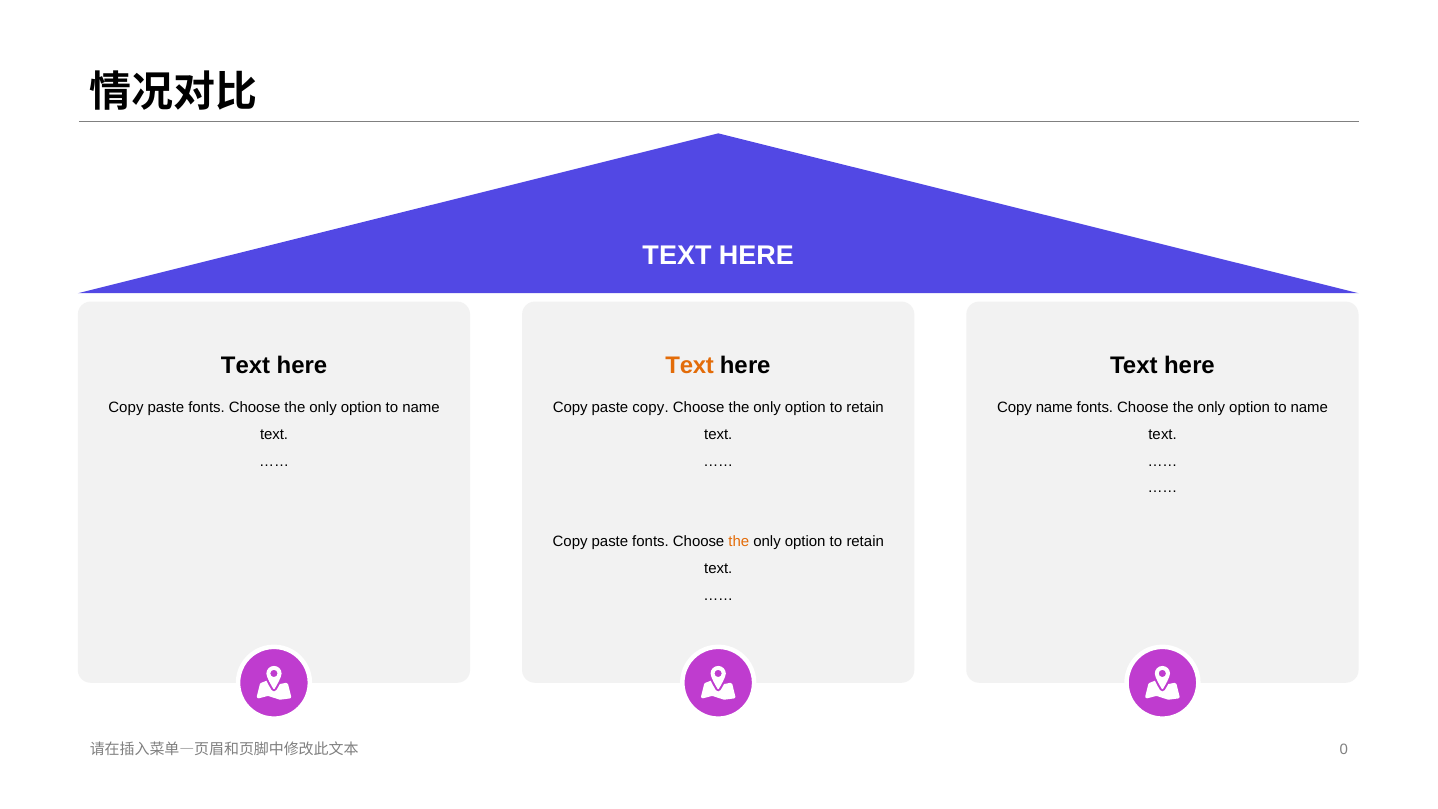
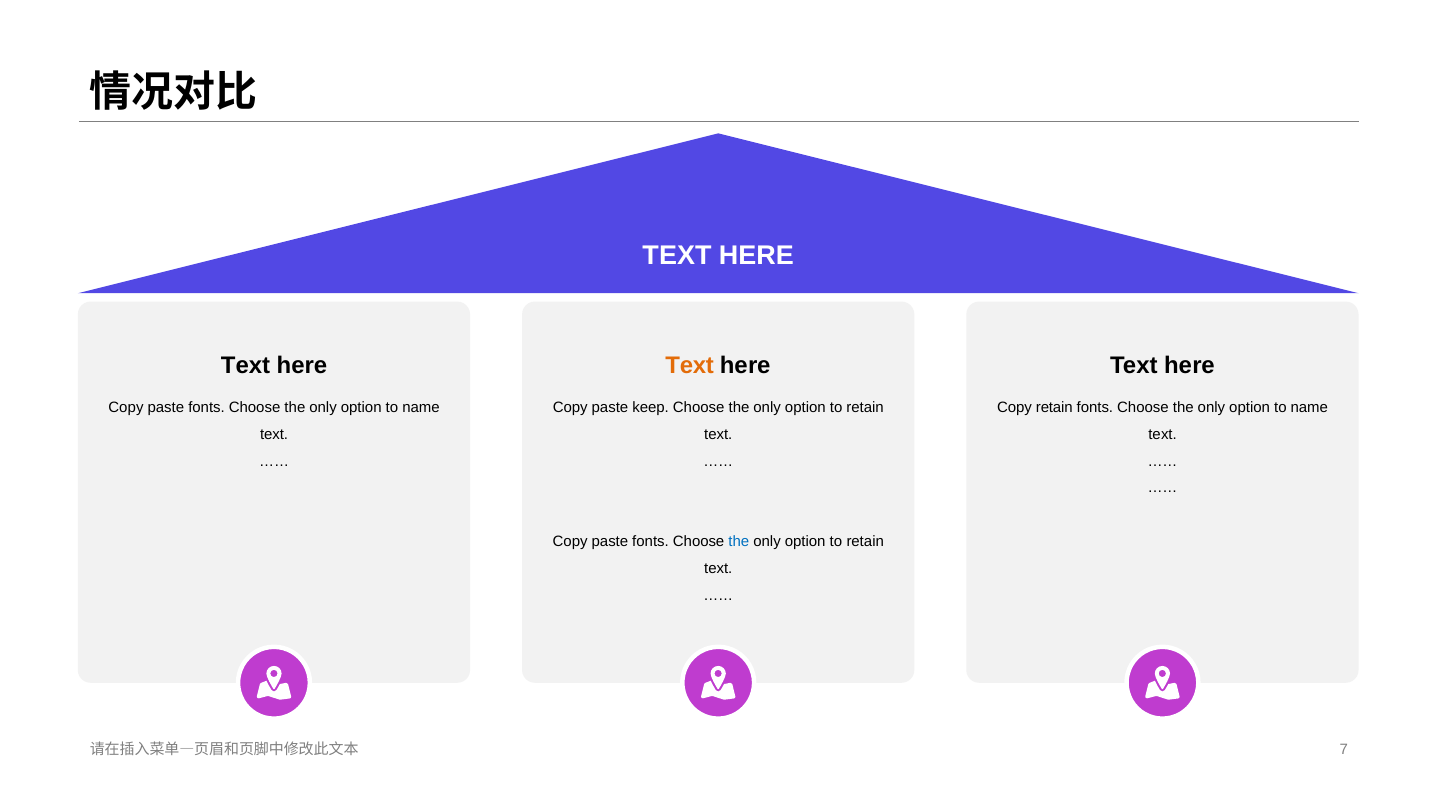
paste copy: copy -> keep
Copy name: name -> retain
the at (739, 541) colour: orange -> blue
0: 0 -> 7
